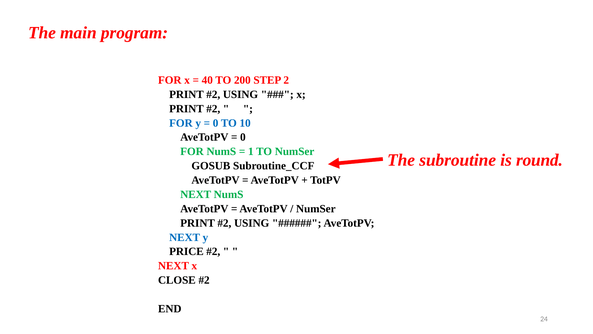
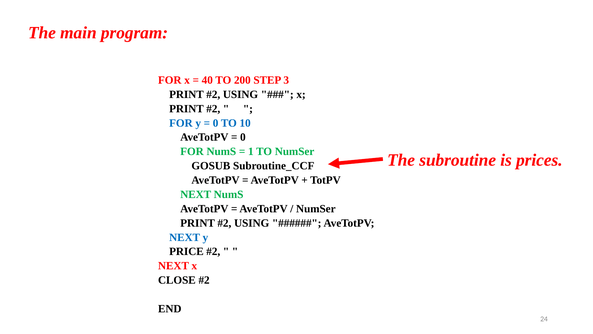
2: 2 -> 3
round: round -> prices
